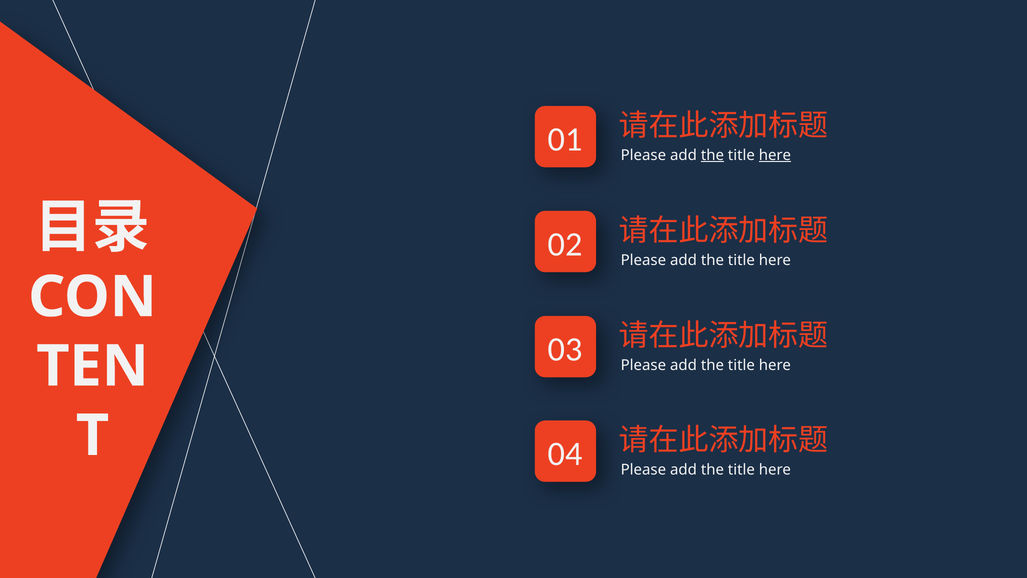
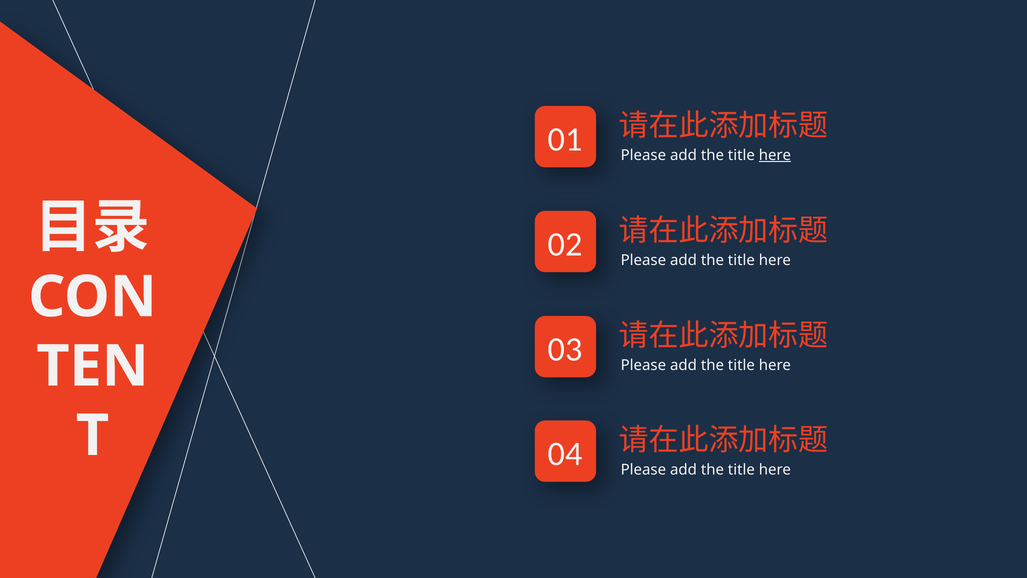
the at (712, 155) underline: present -> none
